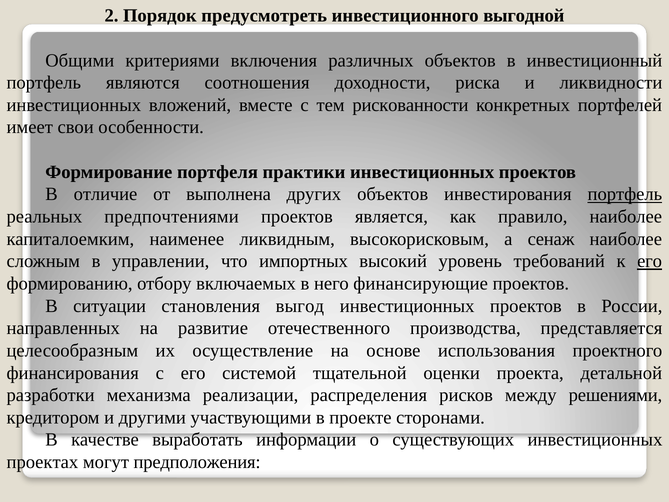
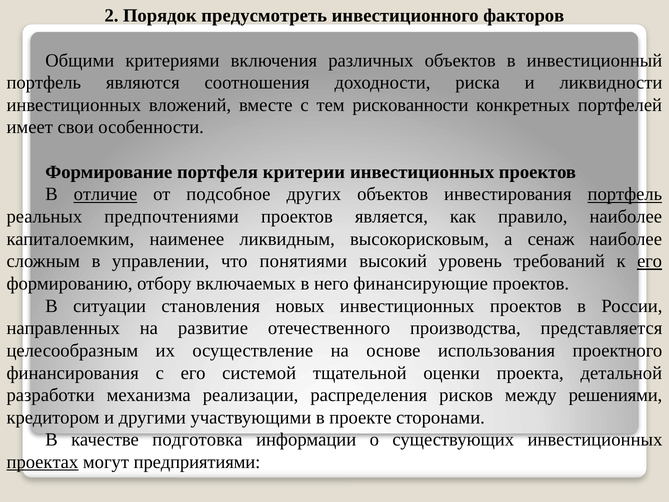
выгодной: выгодной -> факторов
практики: практики -> критерии
отличие underline: none -> present
выполнена: выполнена -> подсобное
импортных: импортных -> понятиями
выгод: выгод -> новых
выработать: выработать -> подготовка
проектах underline: none -> present
предположения: предположения -> предприятиями
